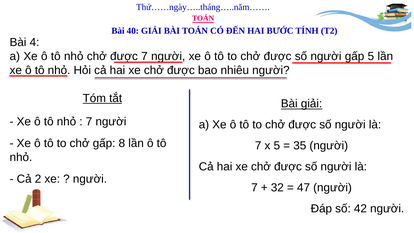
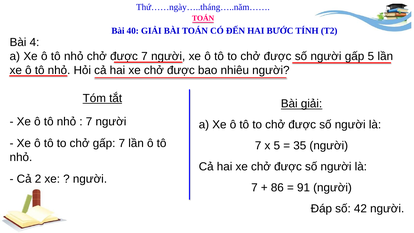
gấp 8: 8 -> 7
32: 32 -> 86
47: 47 -> 91
